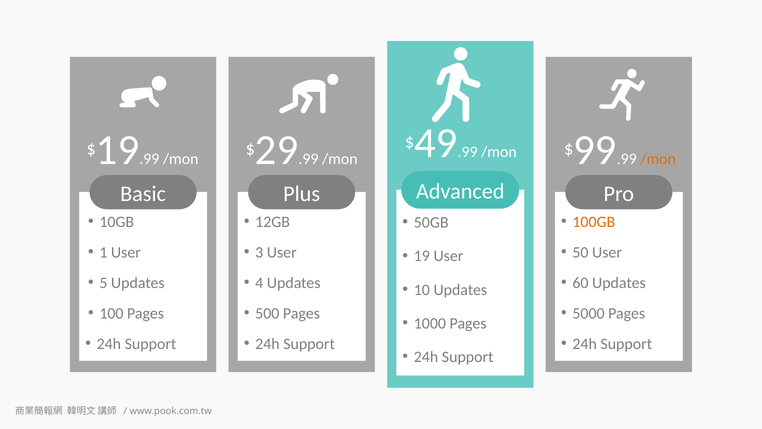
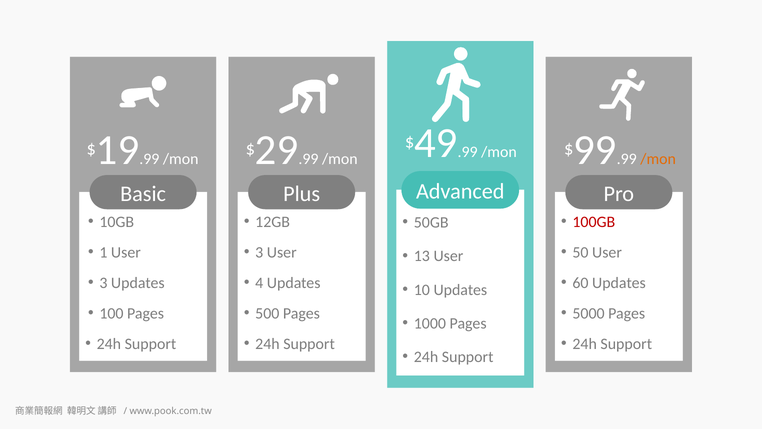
100GB colour: orange -> red
19 at (422, 256): 19 -> 13
5 at (103, 283): 5 -> 3
